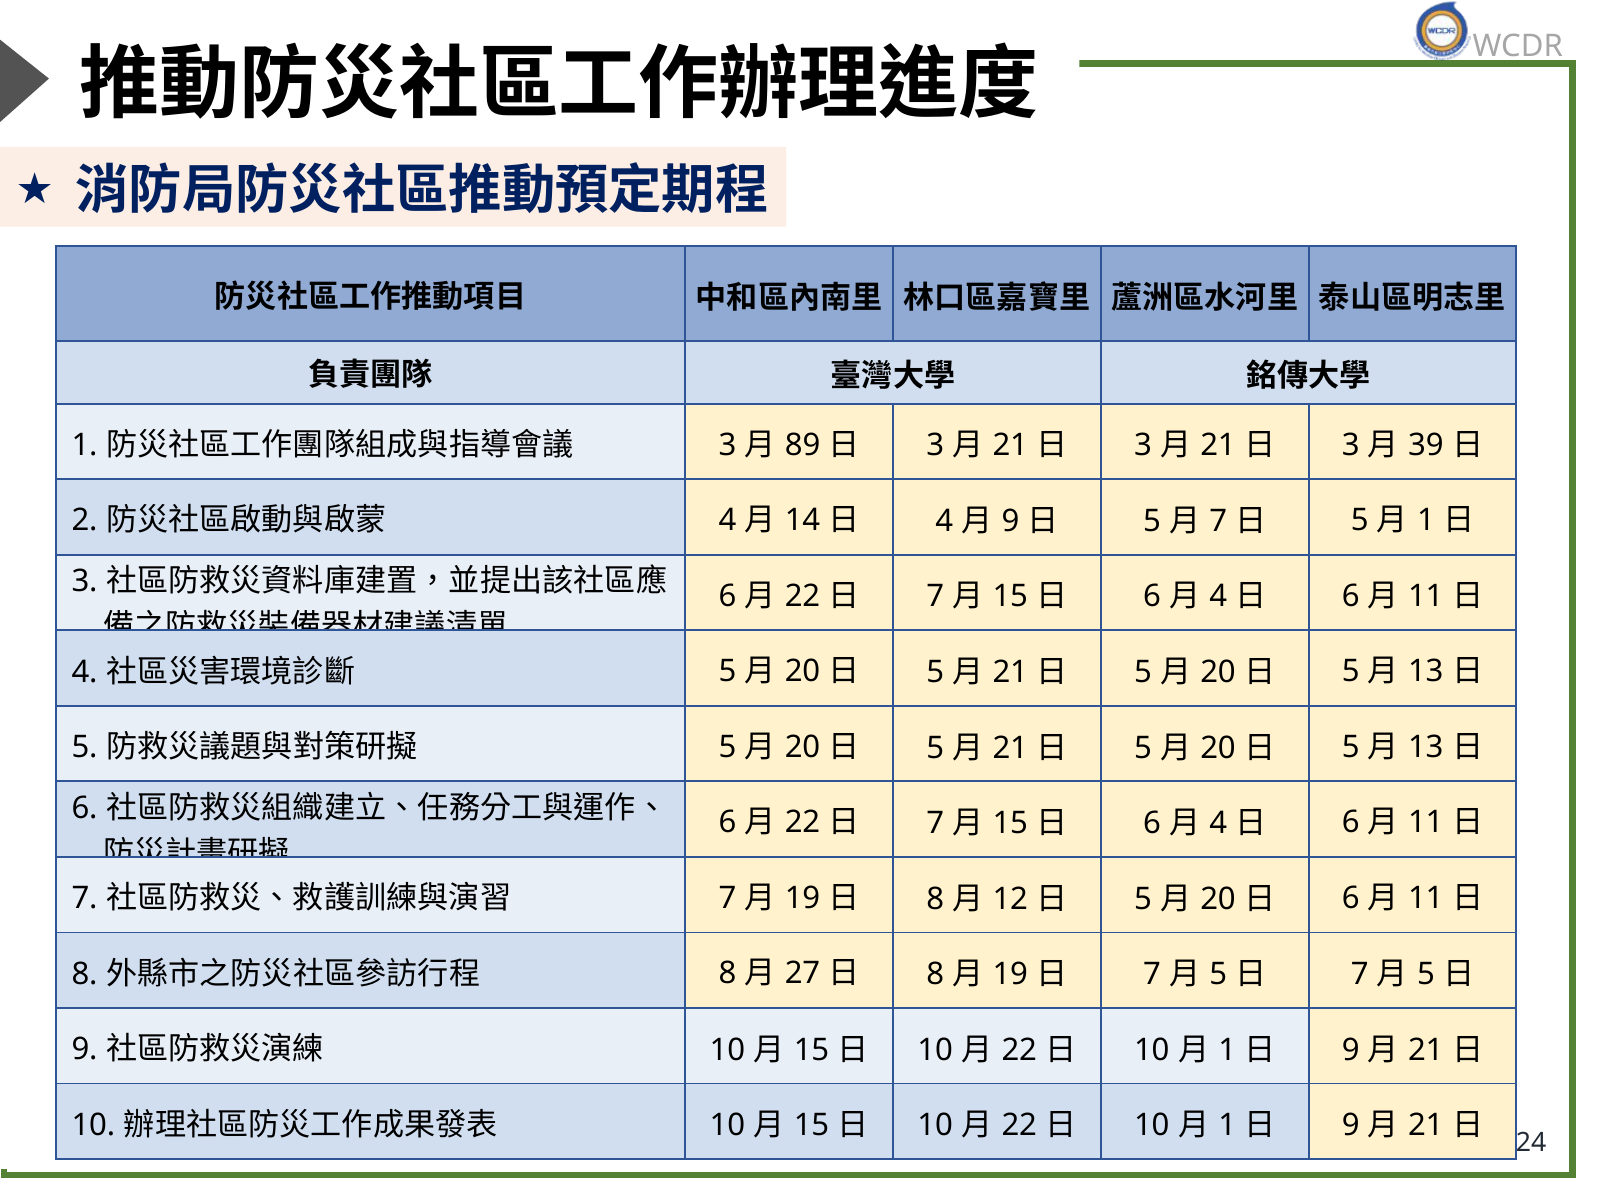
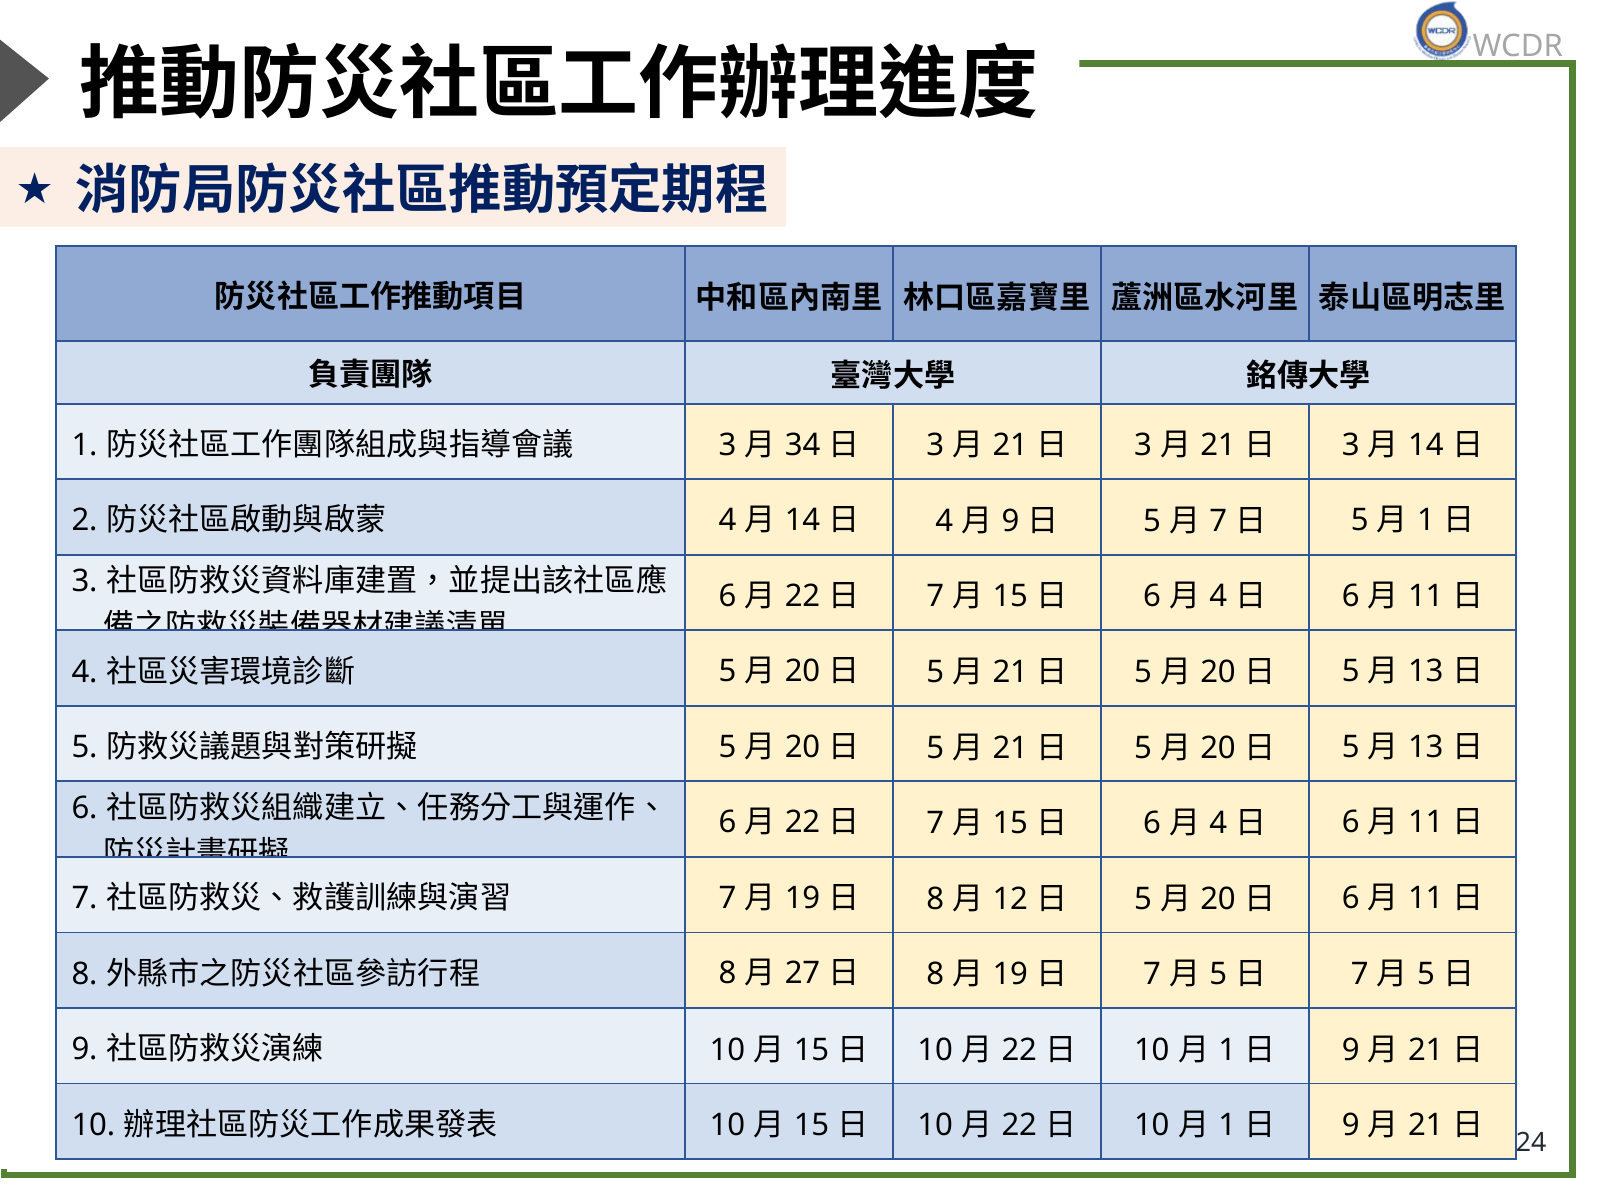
89: 89 -> 34
39 at (1426, 446): 39 -> 14
